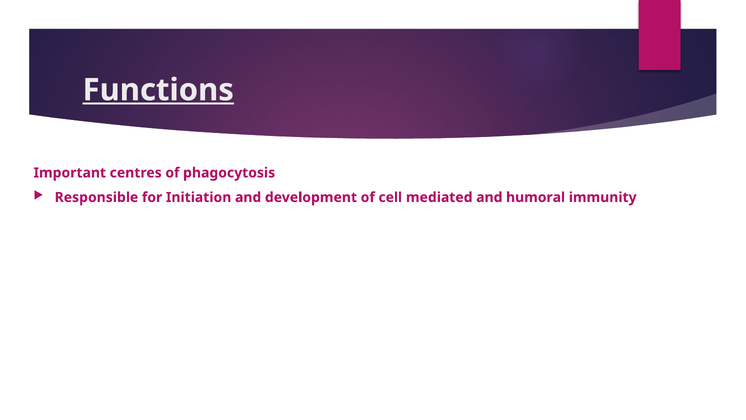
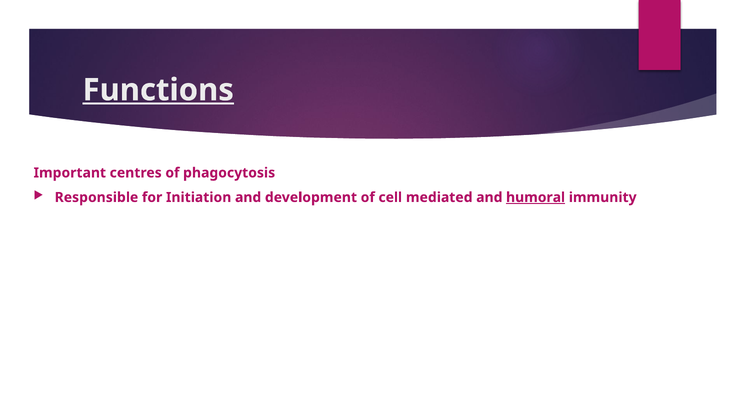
humoral underline: none -> present
